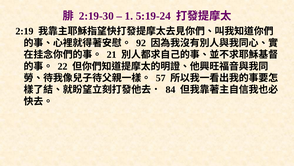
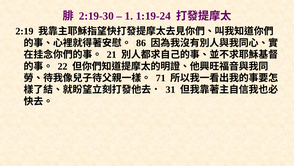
5:19-24: 5:19-24 -> 1:19-24
92: 92 -> 86
57: 57 -> 71
84: 84 -> 31
